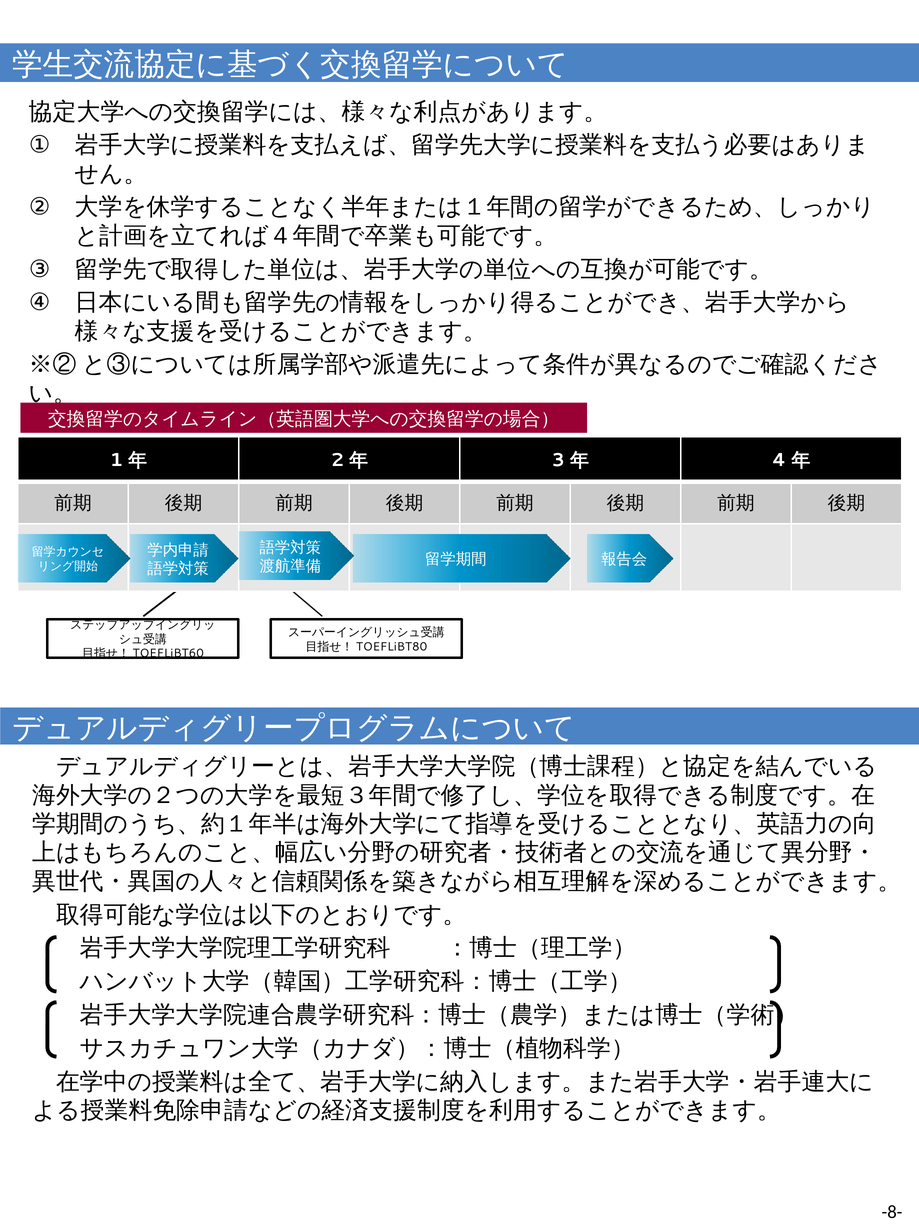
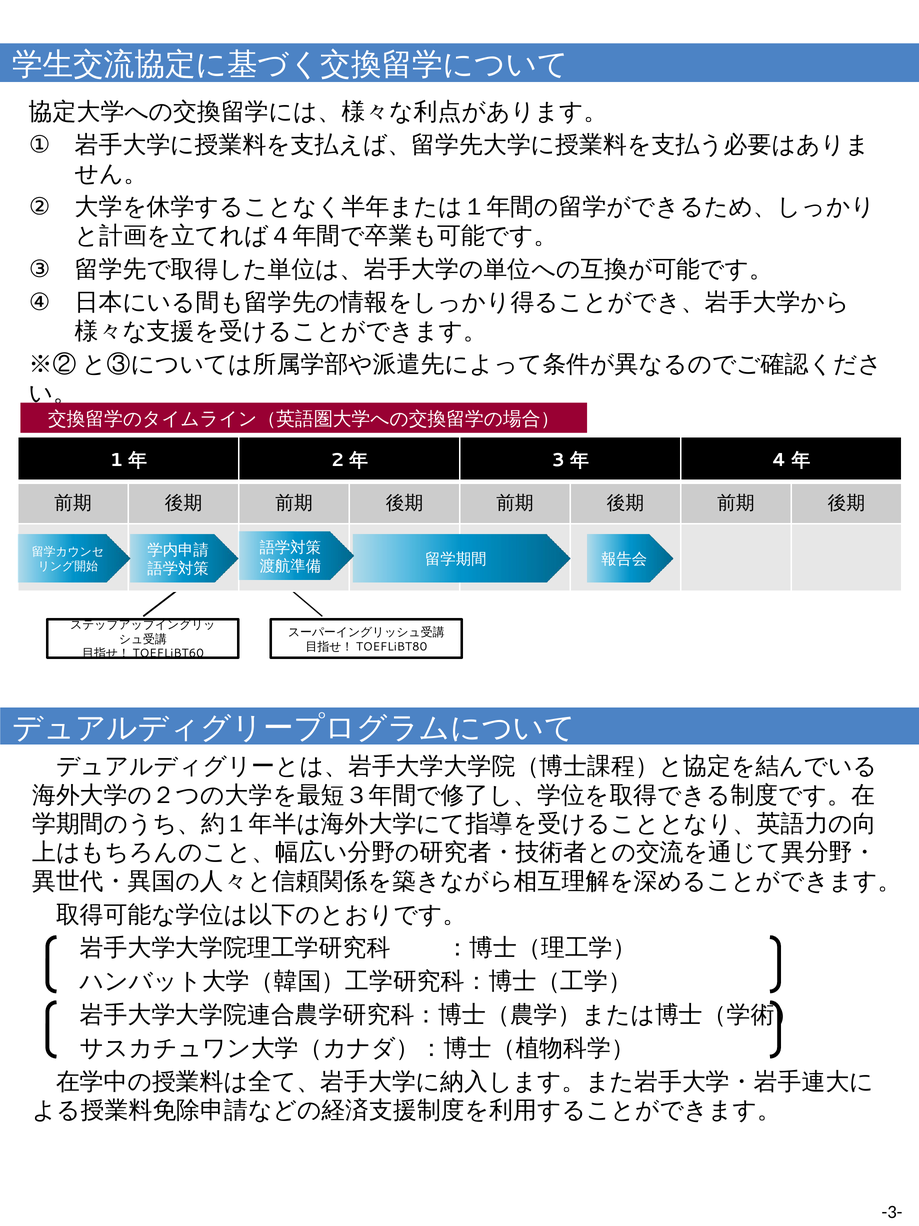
-8-: -8- -> -3-
